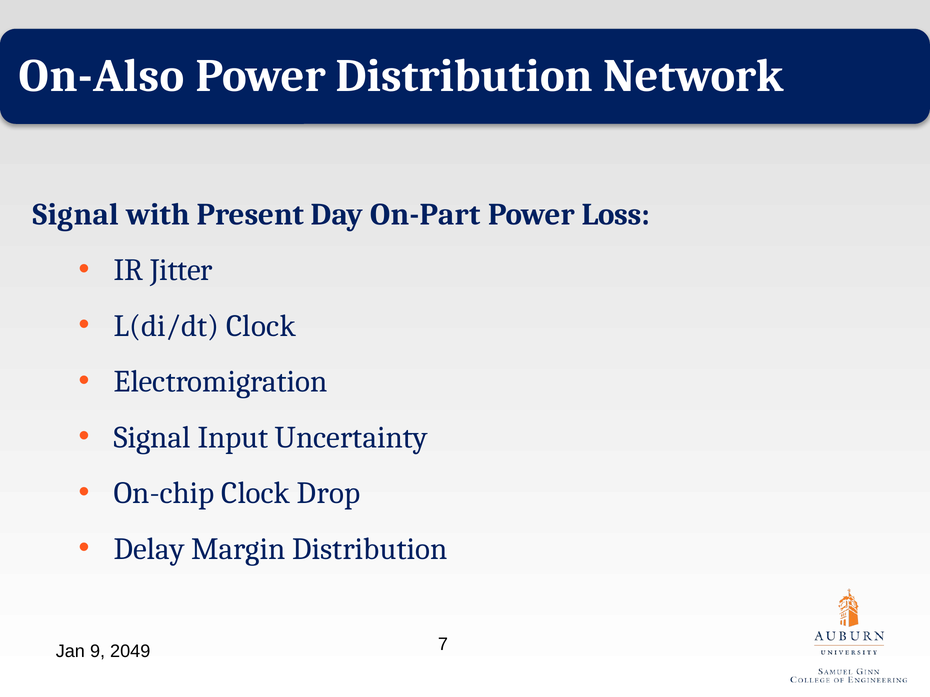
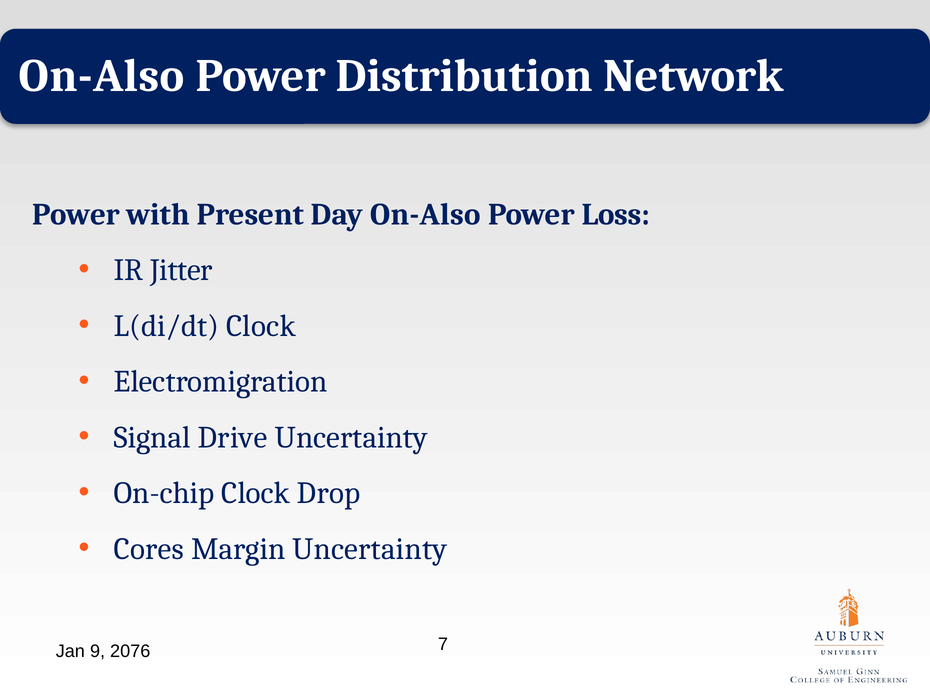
Signal at (76, 214): Signal -> Power
Day On-Part: On-Part -> On-Also
Input: Input -> Drive
Delay: Delay -> Cores
Margin Distribution: Distribution -> Uncertainty
2049: 2049 -> 2076
